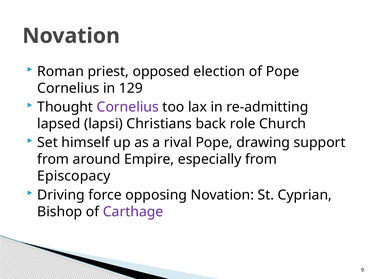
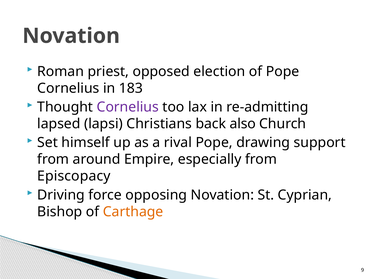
129: 129 -> 183
role: role -> also
Carthage colour: purple -> orange
